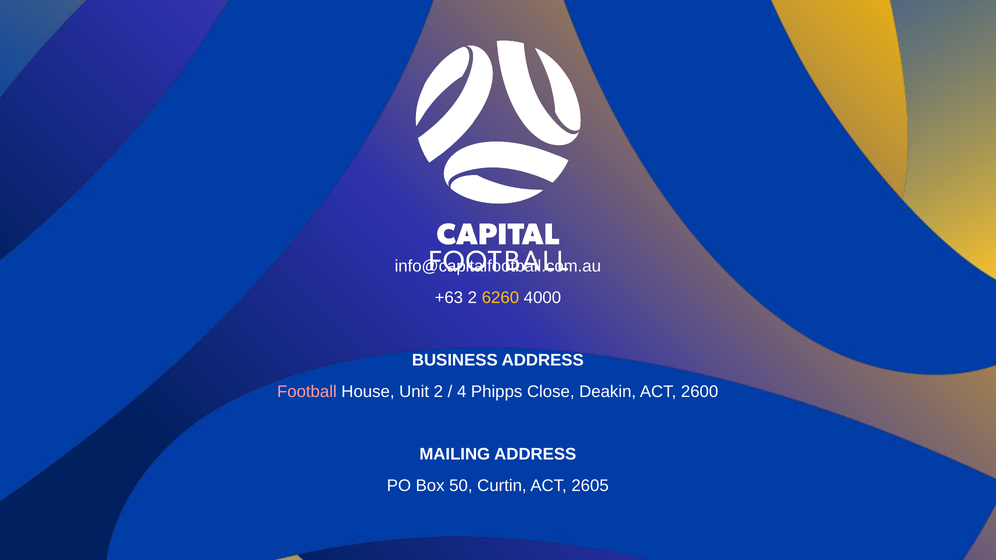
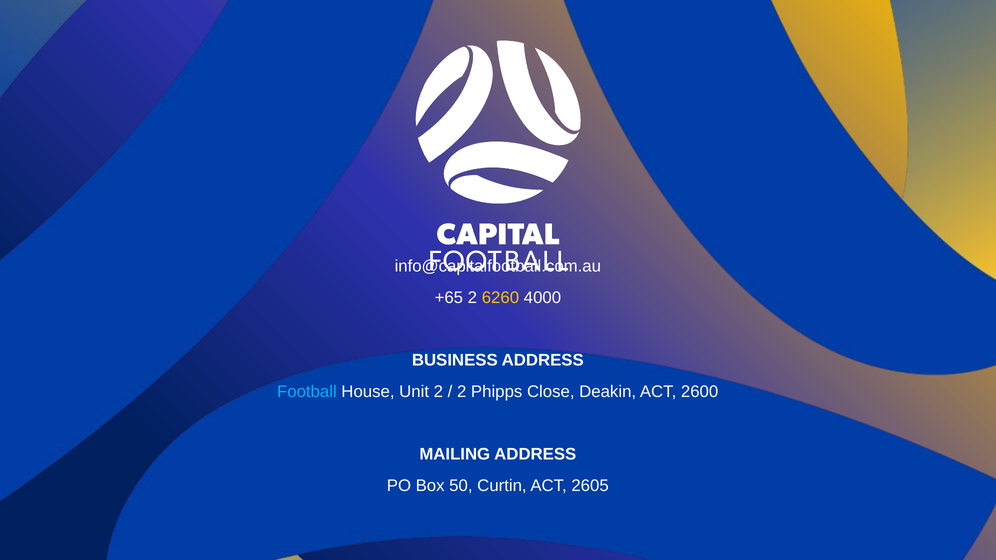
+63: +63 -> +65
Football colour: pink -> light blue
4 at (462, 392): 4 -> 2
